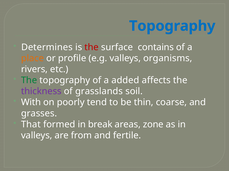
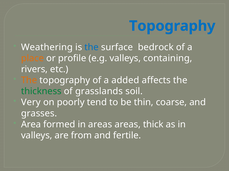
Determines: Determines -> Weathering
the at (92, 47) colour: red -> blue
contains: contains -> bedrock
organisms: organisms -> containing
The at (29, 81) colour: green -> orange
thickness colour: purple -> green
With: With -> Very
That: That -> Area
in break: break -> areas
zone: zone -> thick
